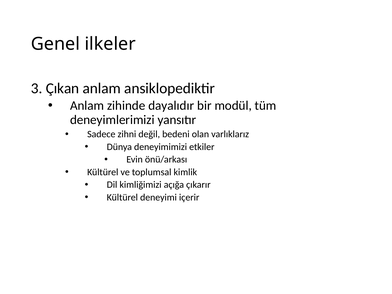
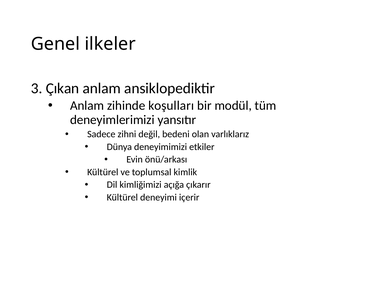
dayalıdır: dayalıdır -> koşulları
